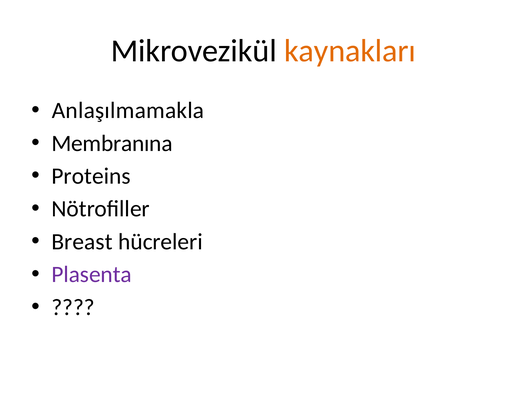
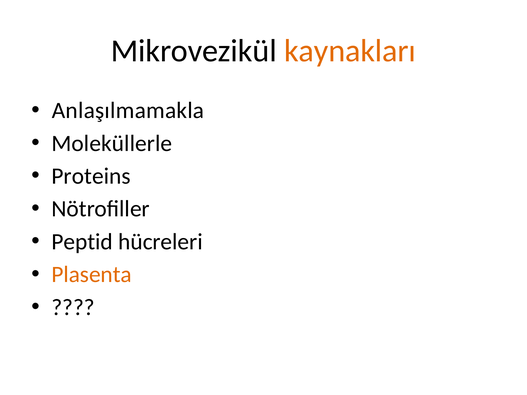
Membranına: Membranına -> Moleküllerle
Breast: Breast -> Peptid
Plasenta colour: purple -> orange
